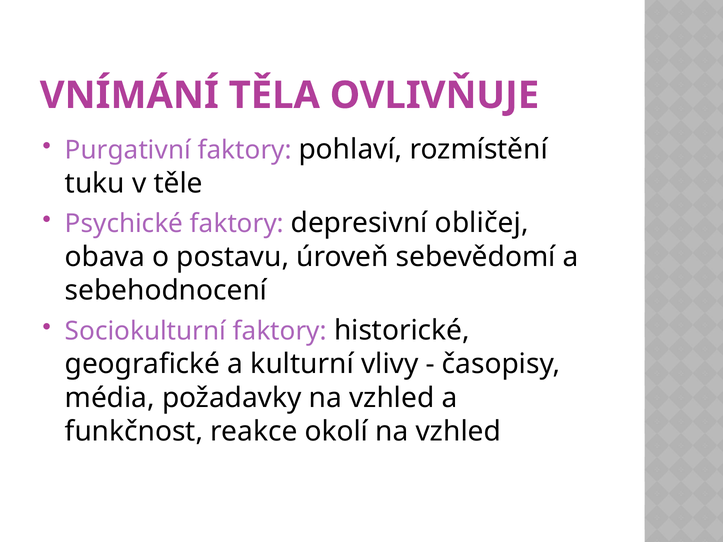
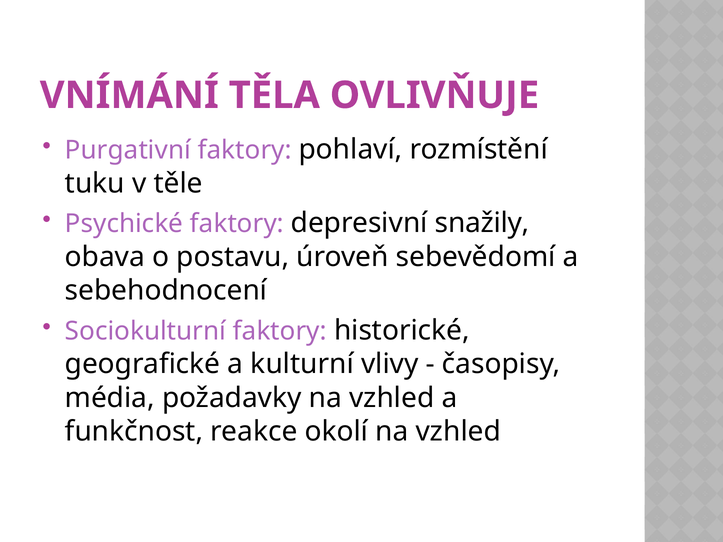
obličej: obličej -> snažily
